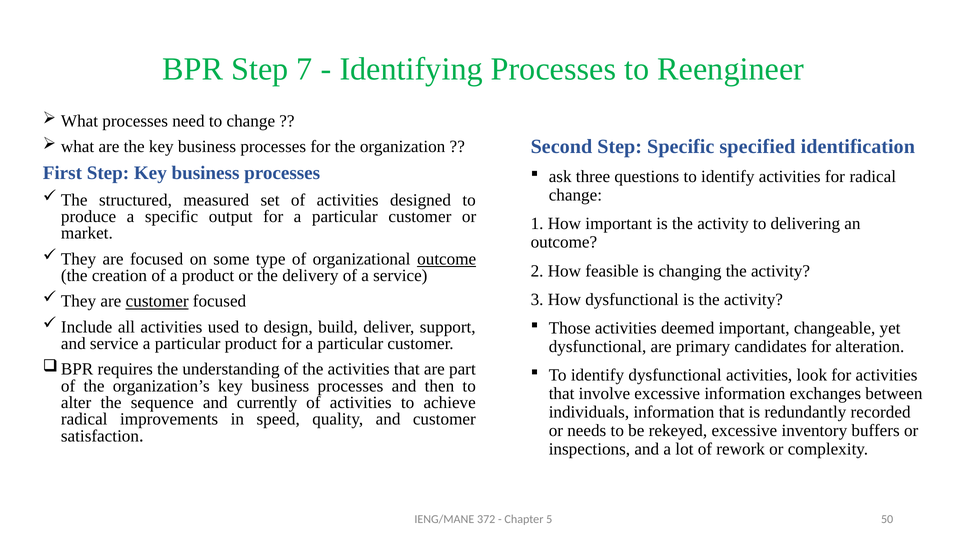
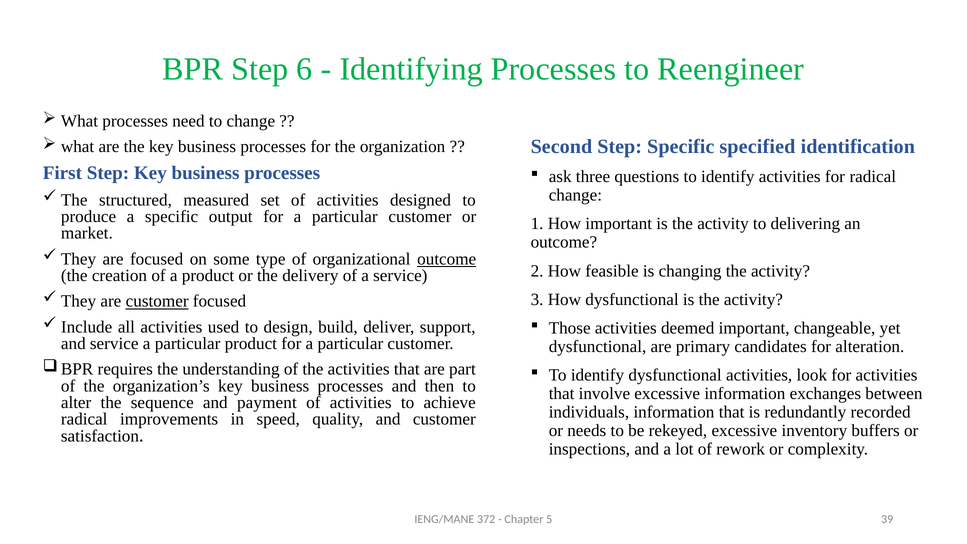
7: 7 -> 6
currently: currently -> payment
50: 50 -> 39
